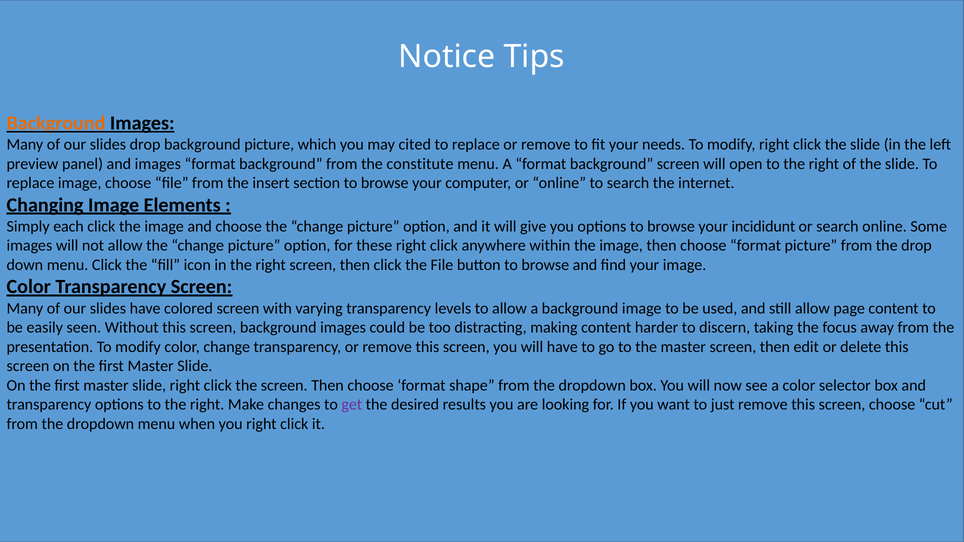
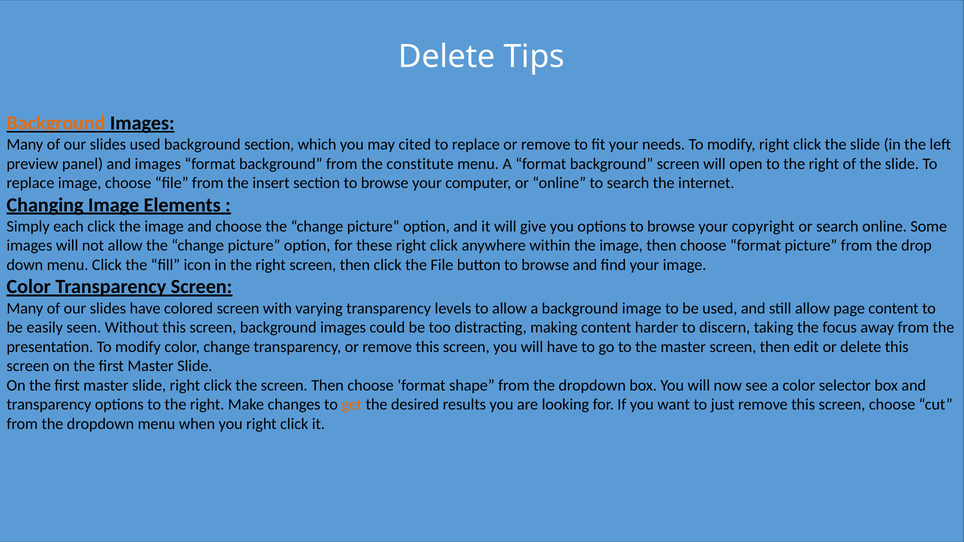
Notice at (447, 57): Notice -> Delete
slides drop: drop -> used
background picture: picture -> section
incididunt: incididunt -> copyright
get colour: purple -> orange
